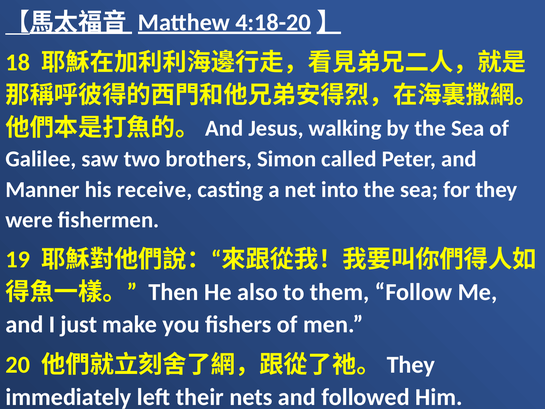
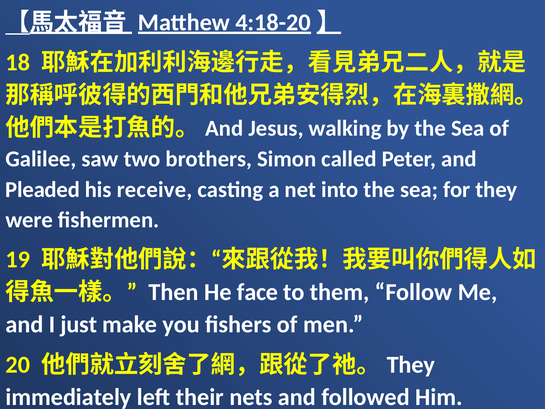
Manner: Manner -> Pleaded
also: also -> face
